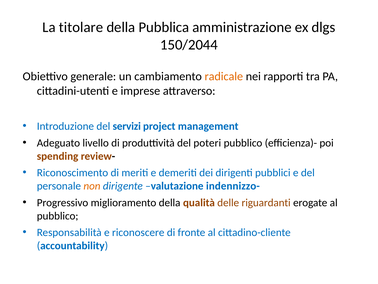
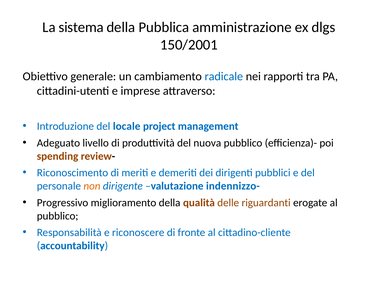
titolare: titolare -> sistema
150/2044: 150/2044 -> 150/2001
radicale colour: orange -> blue
servizi: servizi -> locale
poteri: poteri -> nuova
